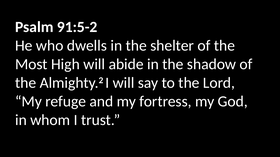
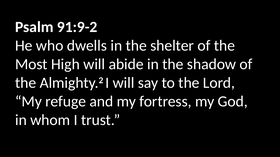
91:5-2: 91:5-2 -> 91:9-2
